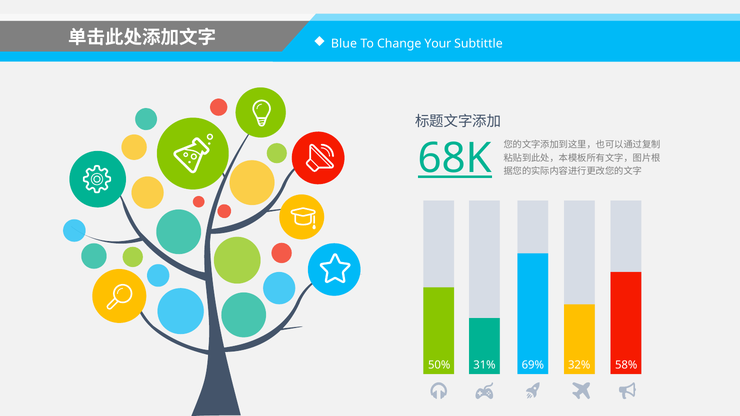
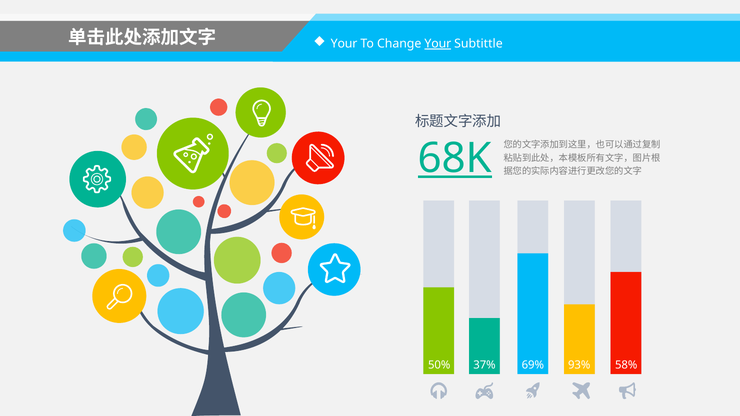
Blue at (344, 44): Blue -> Your
Your at (438, 44) underline: none -> present
31%: 31% -> 37%
32%: 32% -> 93%
